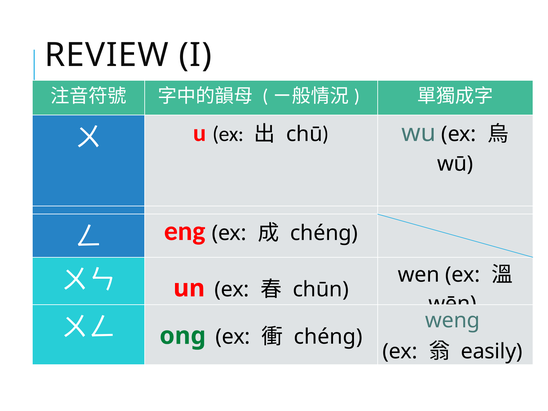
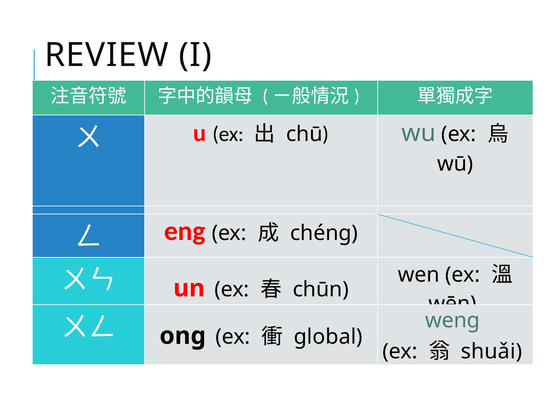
ong colour: green -> black
chéng at (328, 337): chéng -> global
easily: easily -> shuǎi
